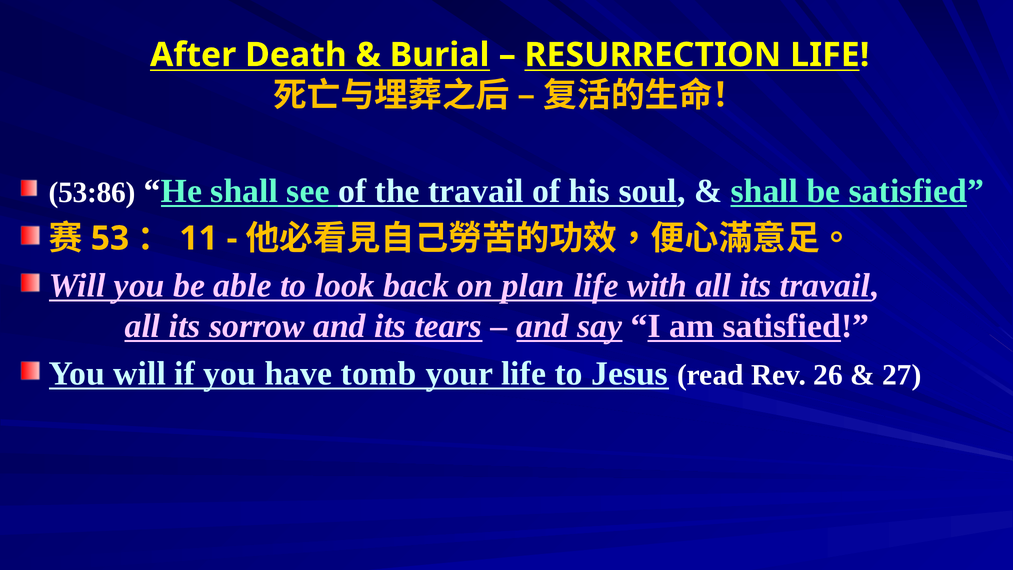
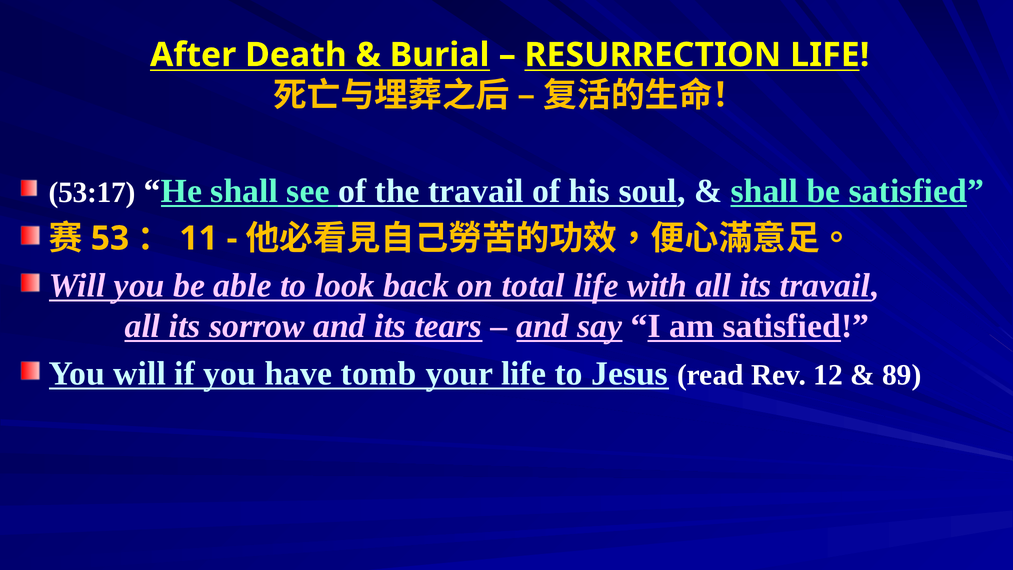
53:86: 53:86 -> 53:17
plan: plan -> total
26: 26 -> 12
27: 27 -> 89
